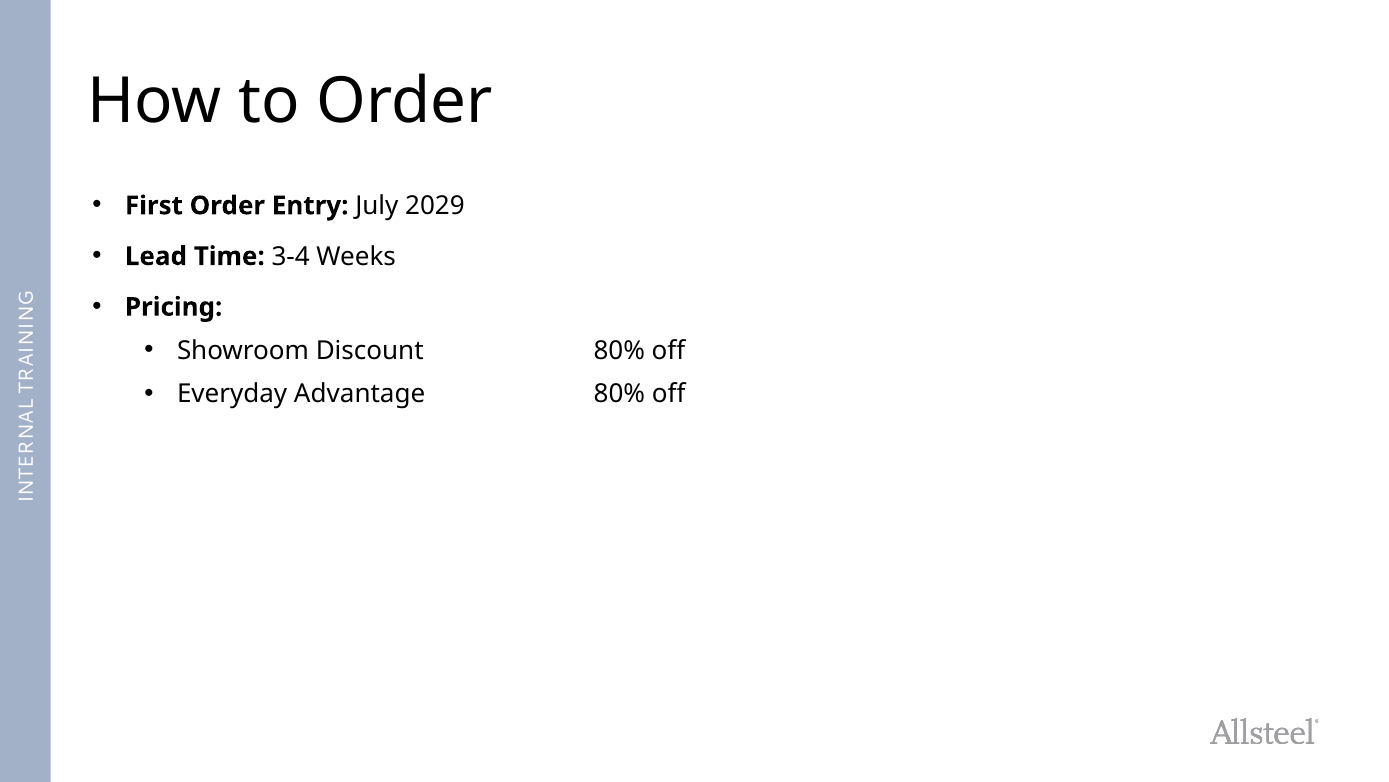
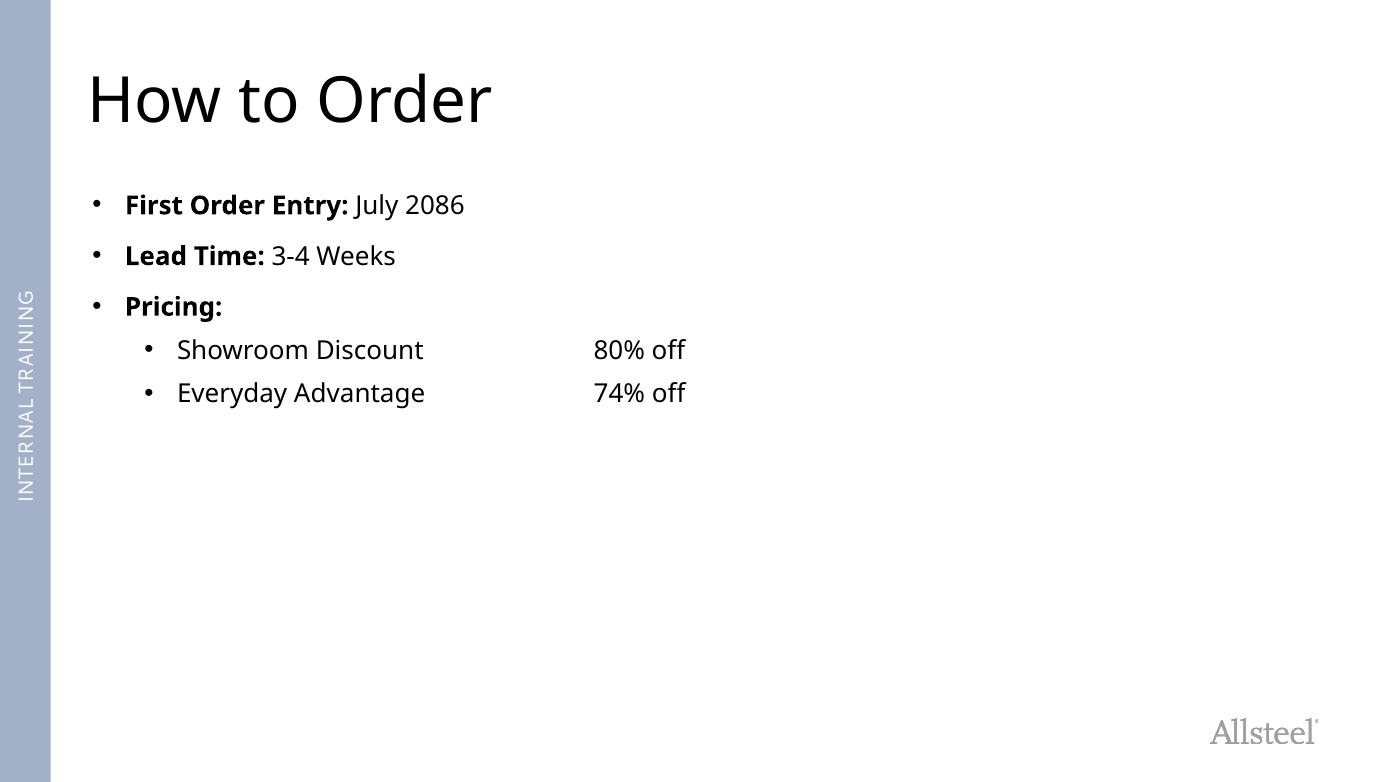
2029: 2029 -> 2086
Advantage 80%: 80% -> 74%
